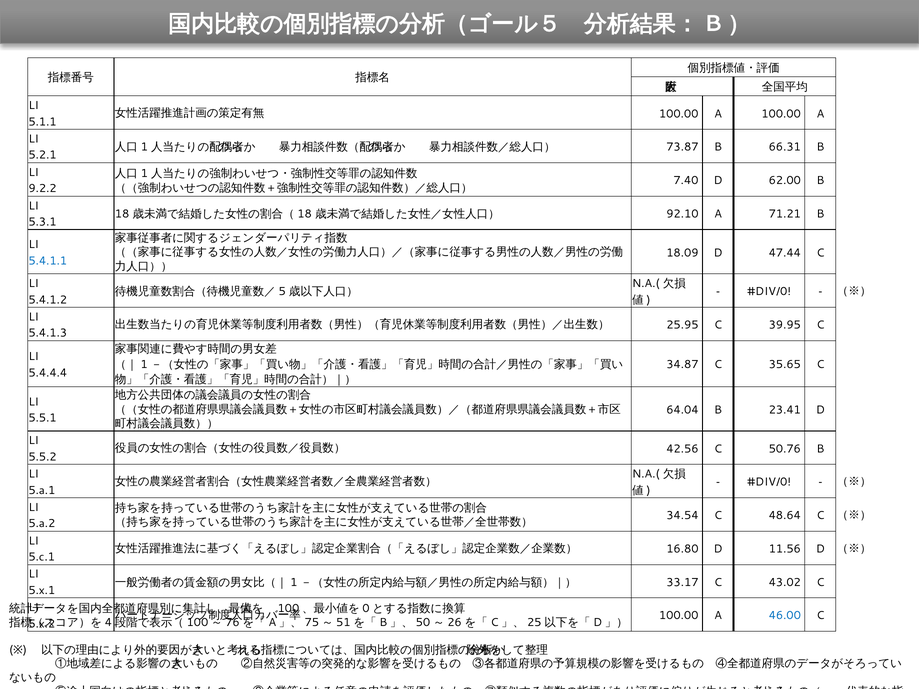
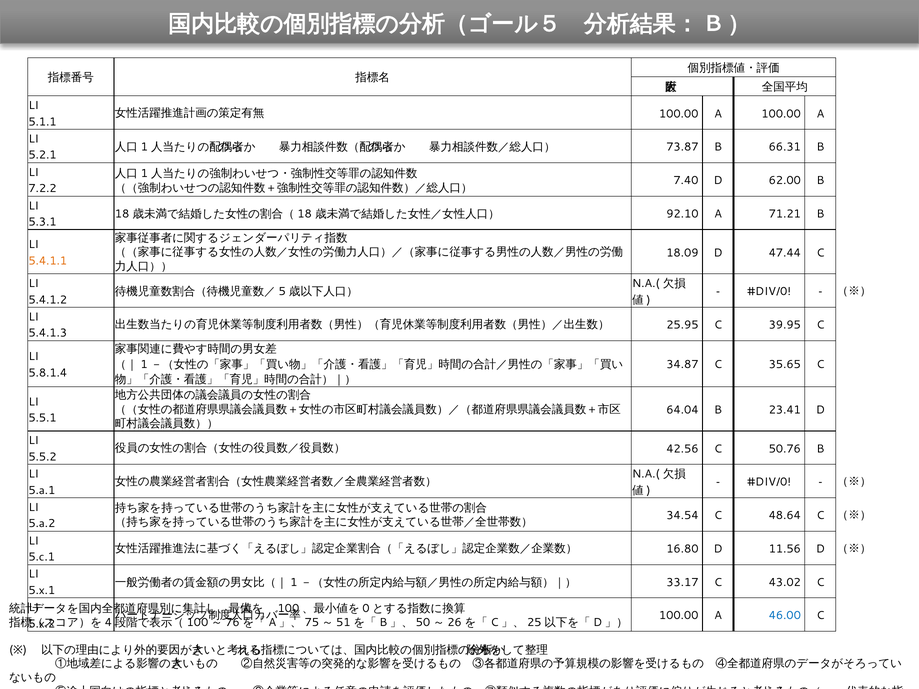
9.2.2: 9.2.2 -> 7.2.2
5.4.1.1 colour: blue -> orange
5.4.4.4: 5.4.4.4 -> 5.8.1.4
